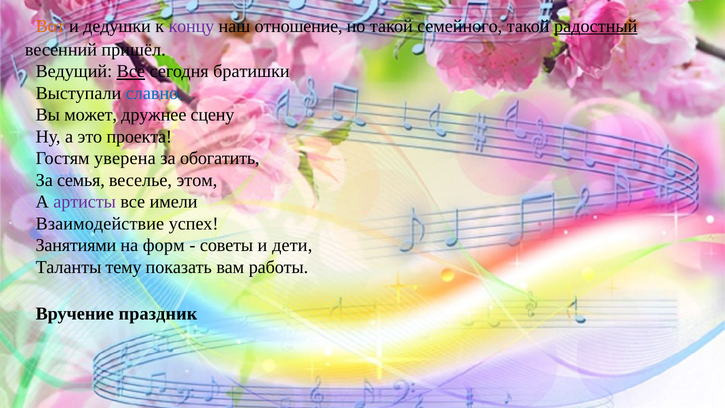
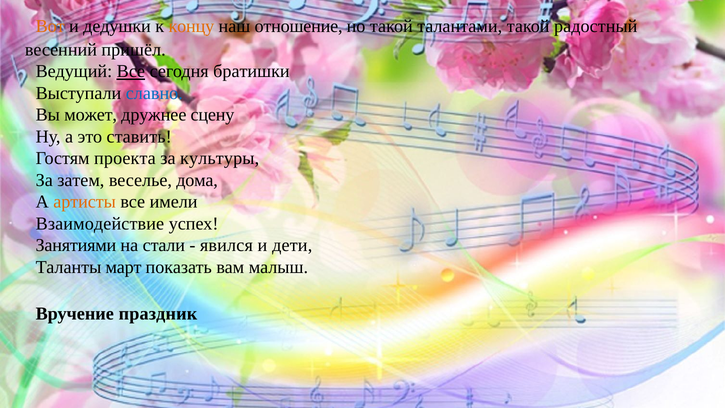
концу colour: purple -> orange
семейного: семейного -> талантами
радостный underline: present -> none
проекта: проекта -> ставить
уверена: уверена -> проекта
обогатить: обогатить -> культуры
семья: семья -> затем
этом: этом -> дома
артисты colour: purple -> orange
форм: форм -> стали
советы: советы -> явился
тему: тему -> март
работы: работы -> малыш
